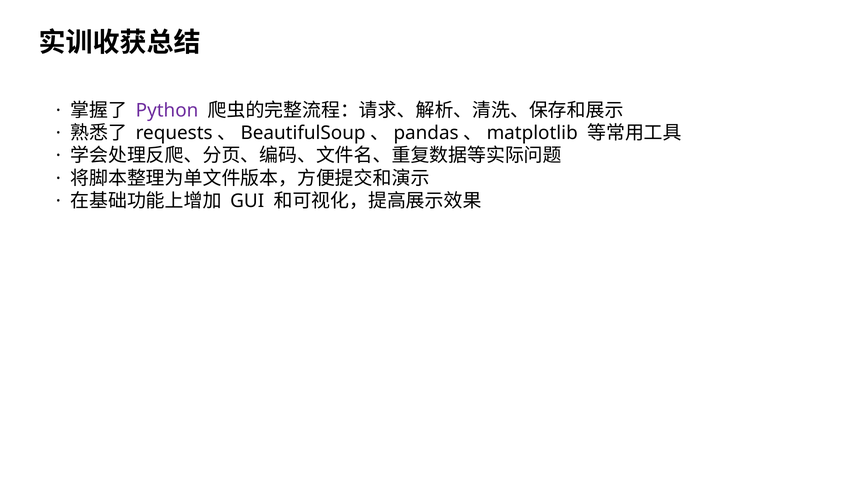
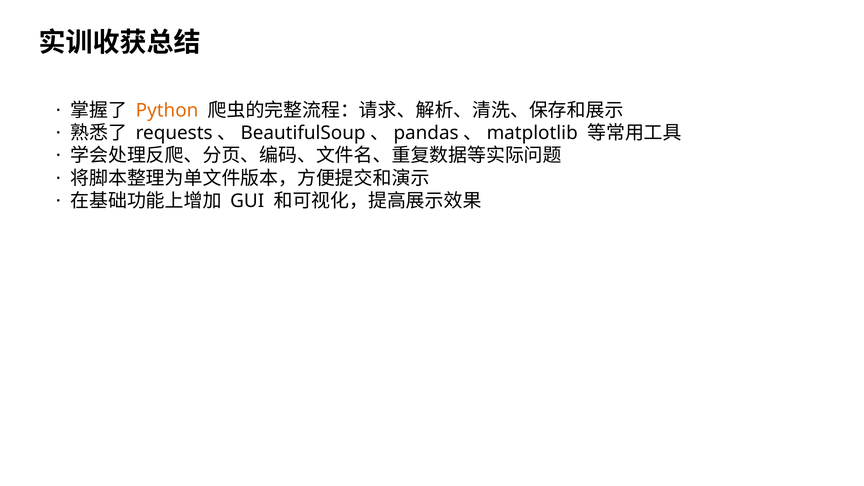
Python colour: purple -> orange
